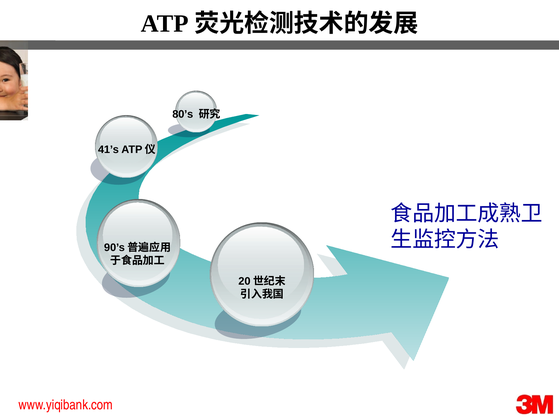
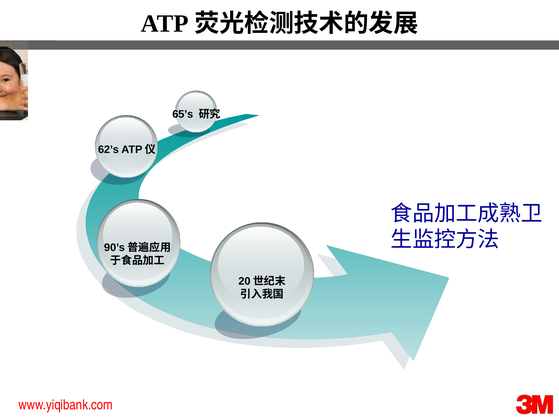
80’s: 80’s -> 65’s
41’s: 41’s -> 62’s
